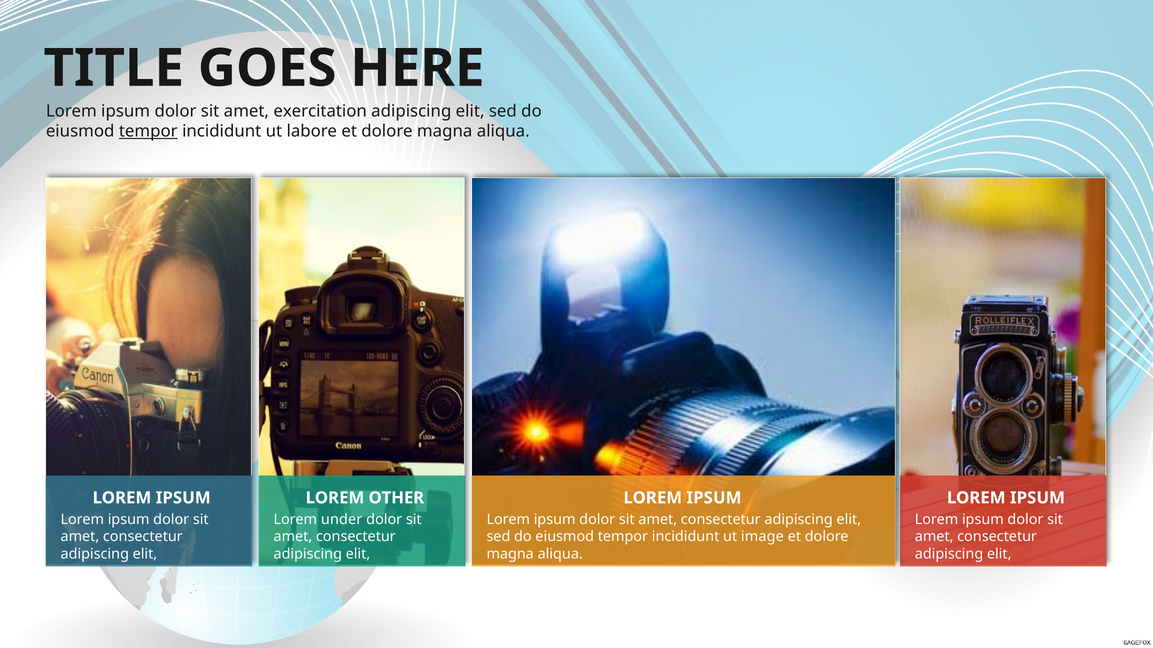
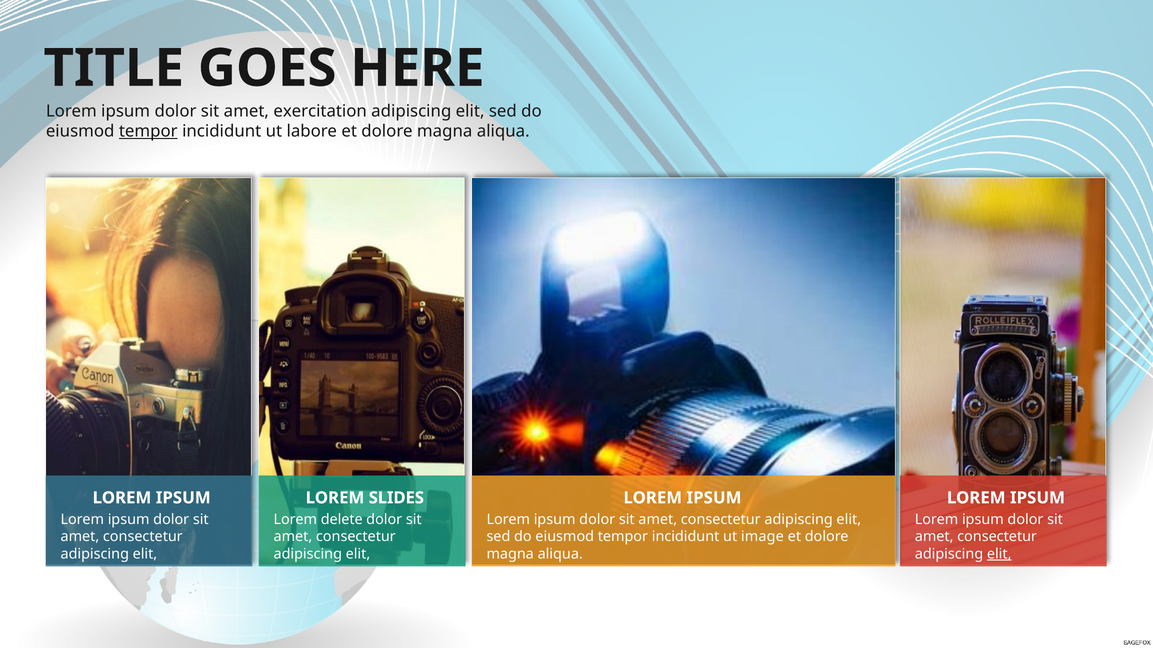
OTHER: OTHER -> SLIDES
under: under -> delete
elit at (999, 554) underline: none -> present
